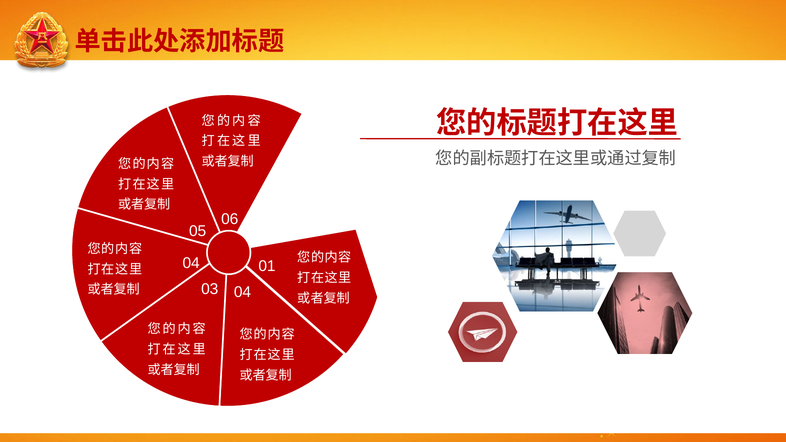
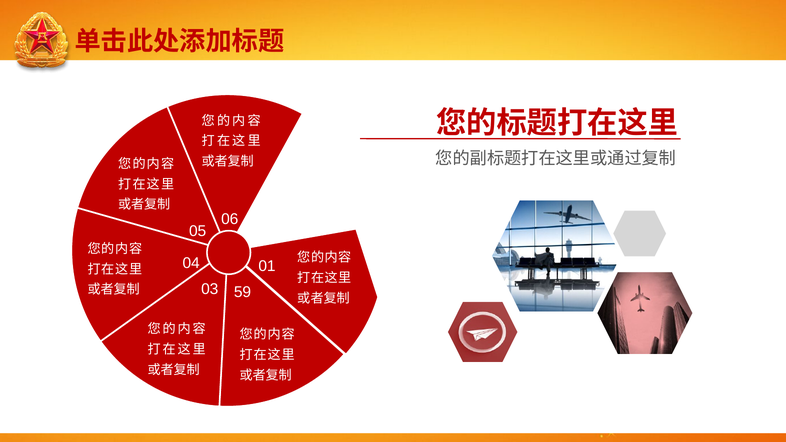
03 04: 04 -> 59
